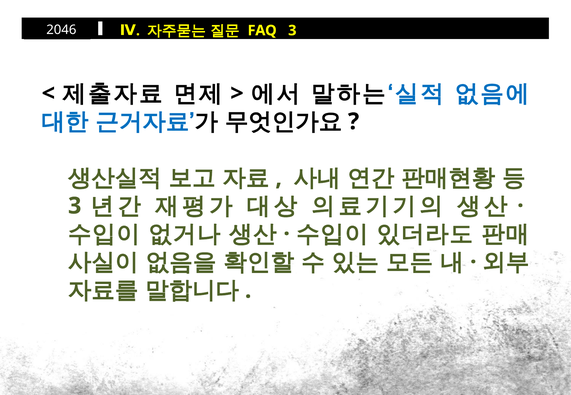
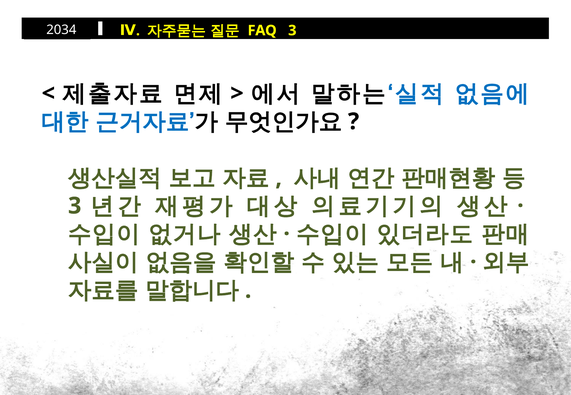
2046: 2046 -> 2034
